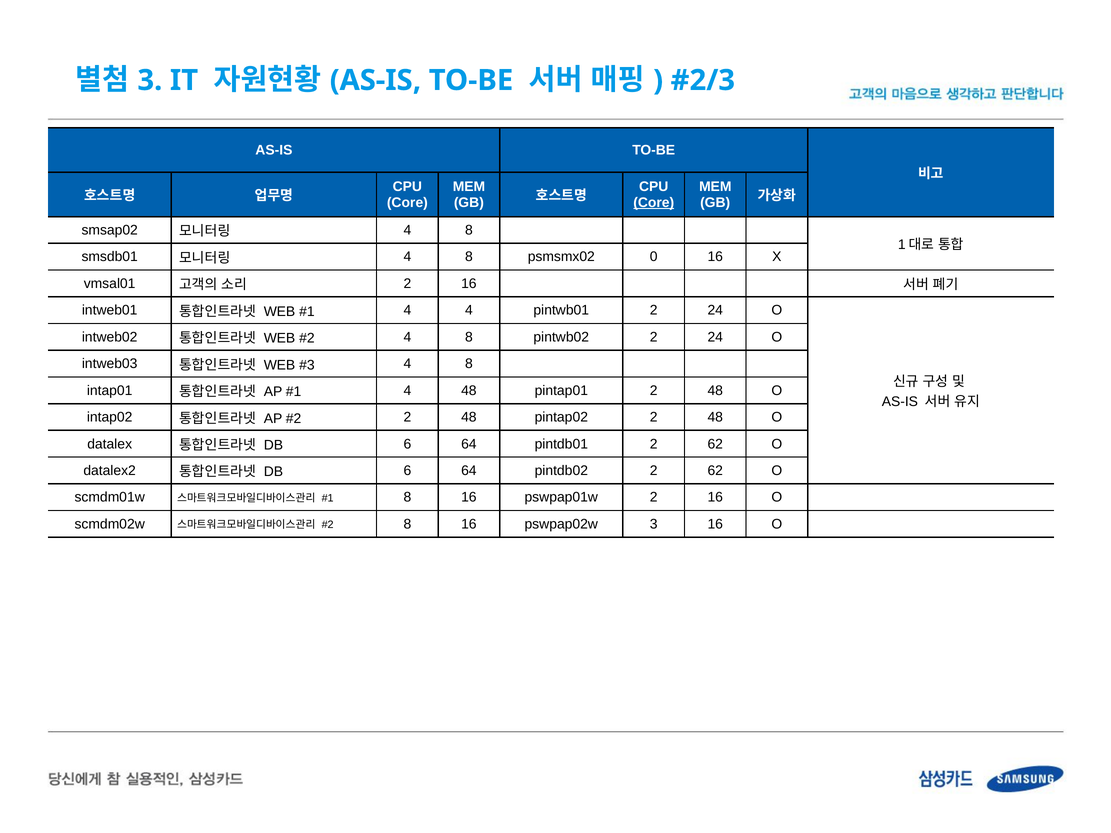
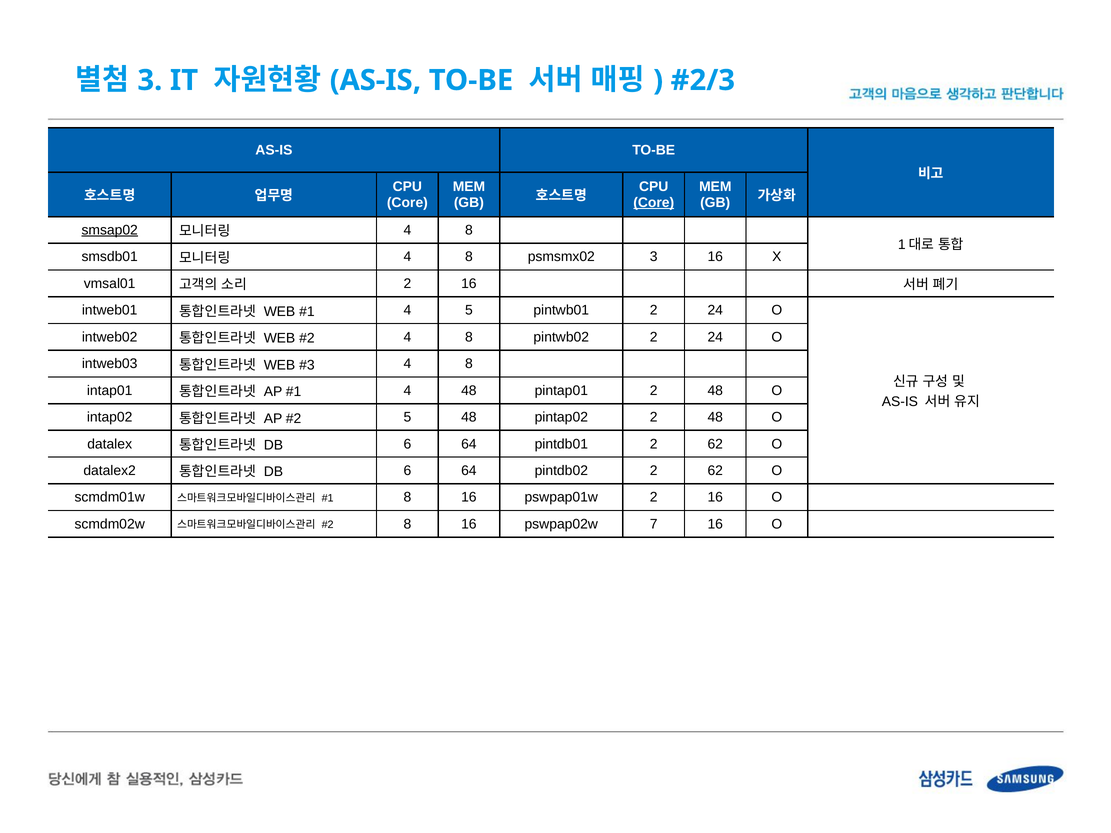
smsap02 underline: none -> present
psmsmx02 0: 0 -> 3
4 4: 4 -> 5
2 at (407, 417): 2 -> 5
pswpap02w 3: 3 -> 7
